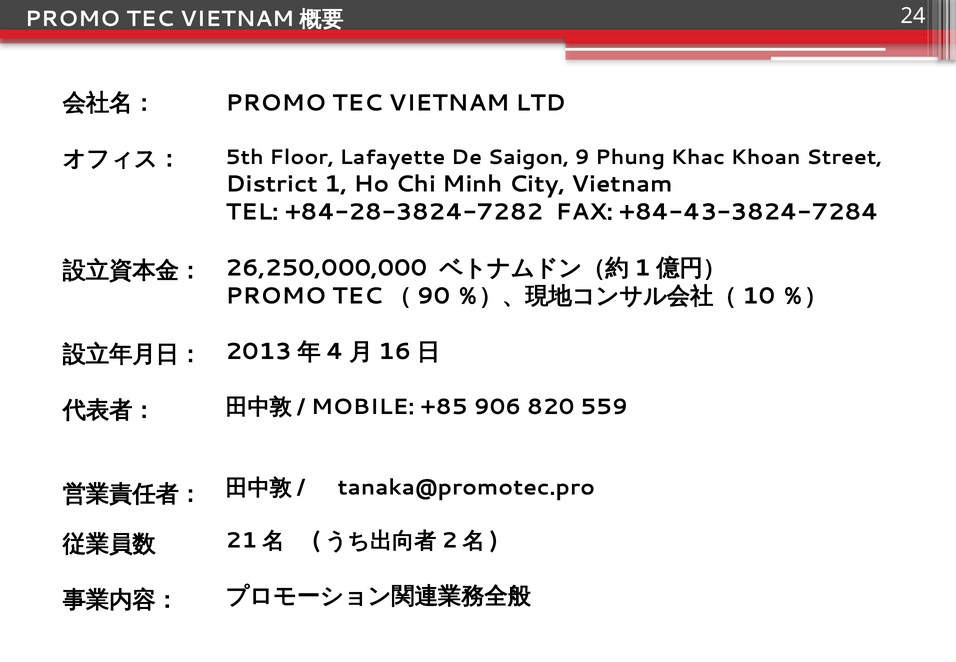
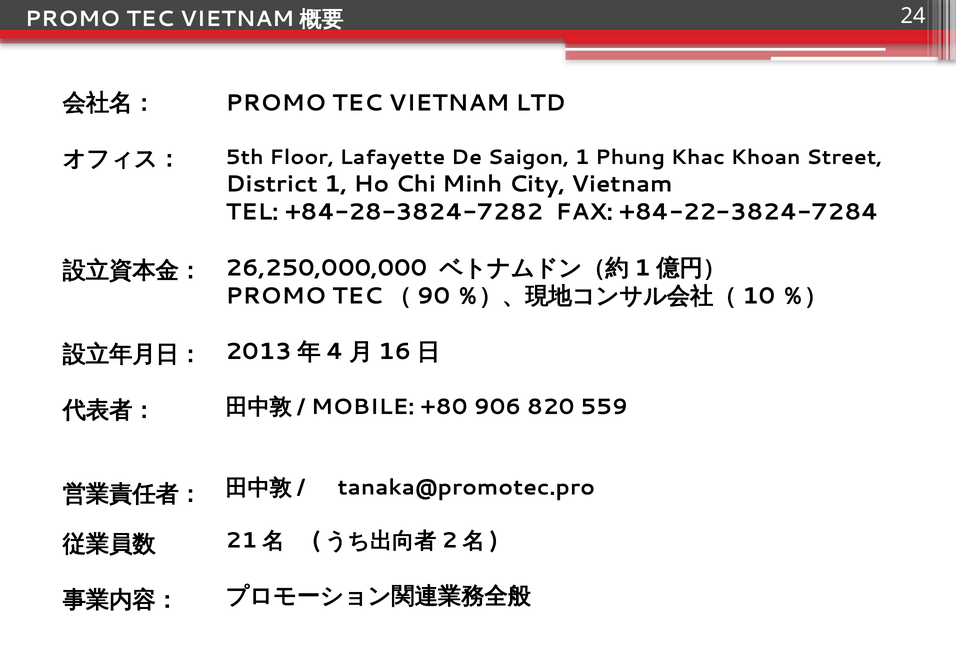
Saigon 9: 9 -> 1
+84-43-3824-7284: +84-43-3824-7284 -> +84-22-3824-7284
+85: +85 -> +80
